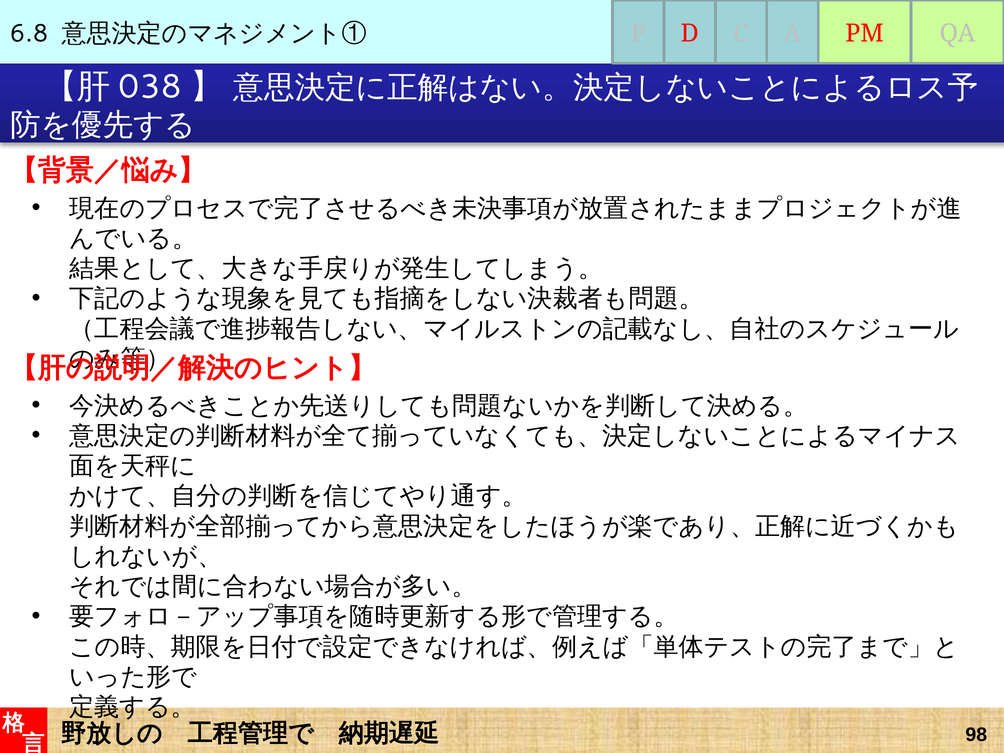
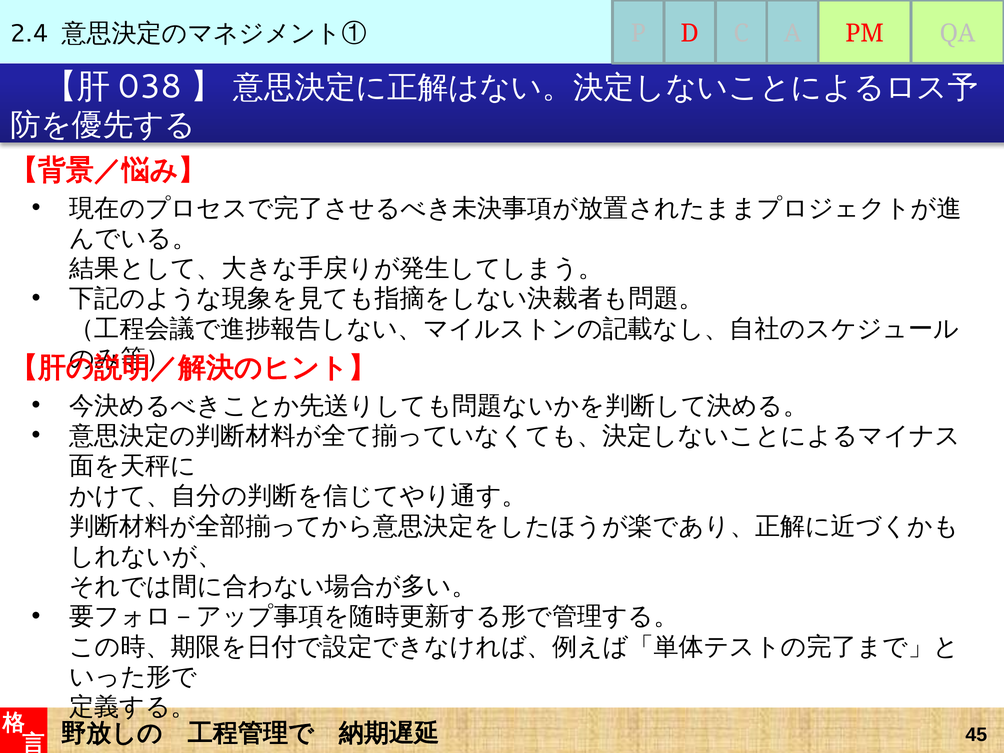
6.8: 6.8 -> 2.4
98: 98 -> 45
